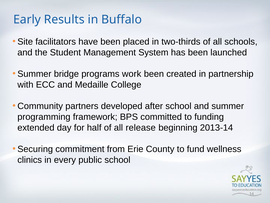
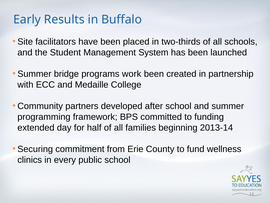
release: release -> families
